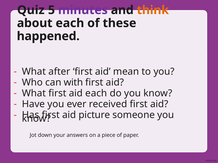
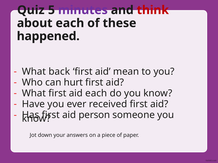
think colour: orange -> red
after: after -> back
with: with -> hurt
picture: picture -> person
